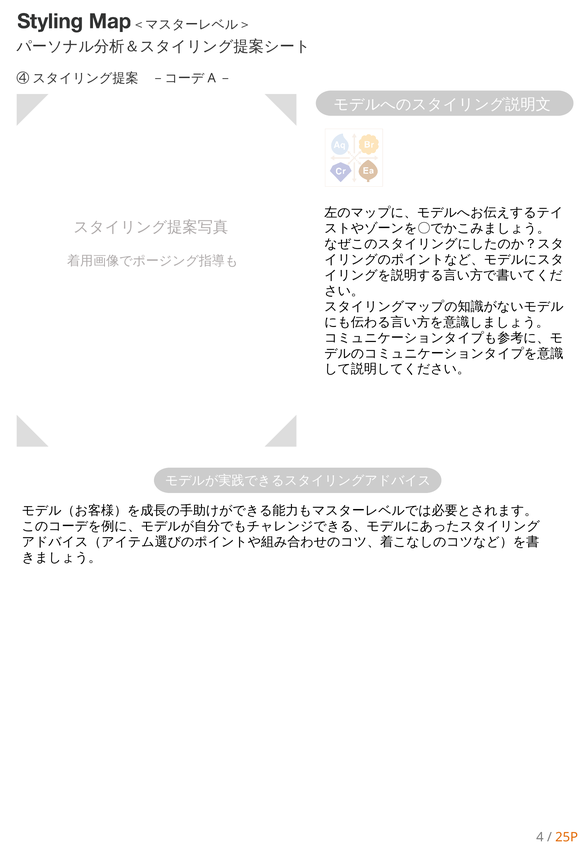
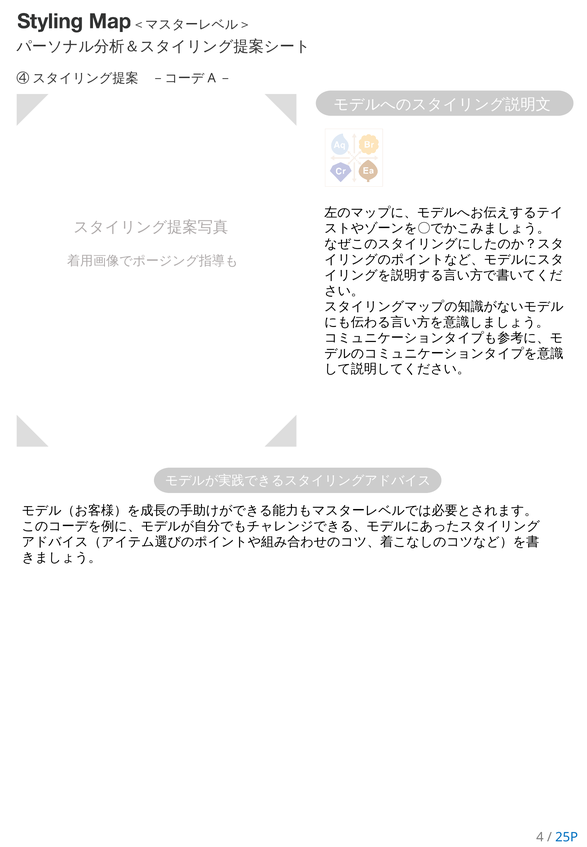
25P colour: orange -> blue
